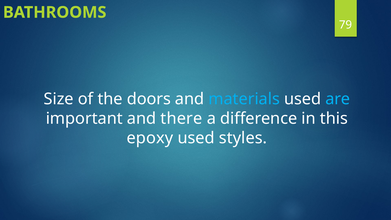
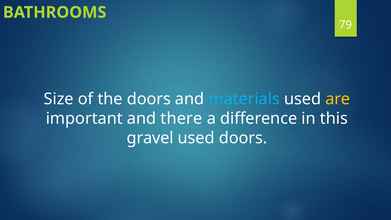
are colour: light blue -> yellow
epoxy: epoxy -> gravel
used styles: styles -> doors
